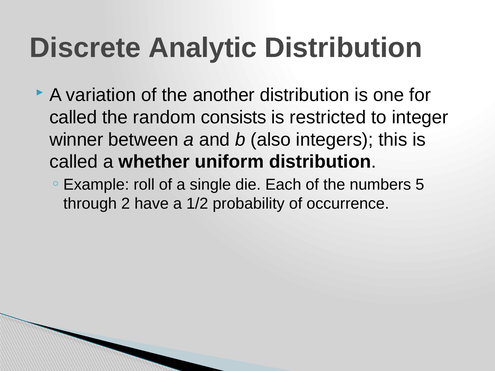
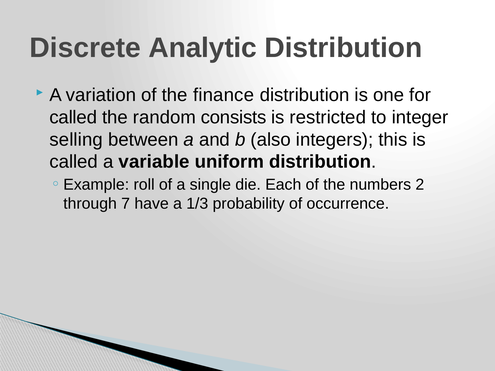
another: another -> finance
winner: winner -> selling
whether: whether -> variable
5: 5 -> 2
2: 2 -> 7
1/2: 1/2 -> 1/3
